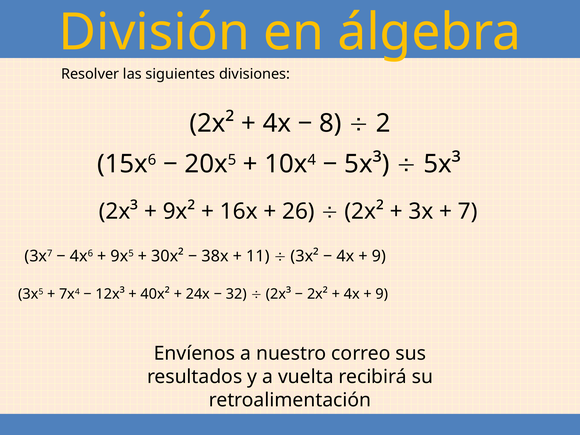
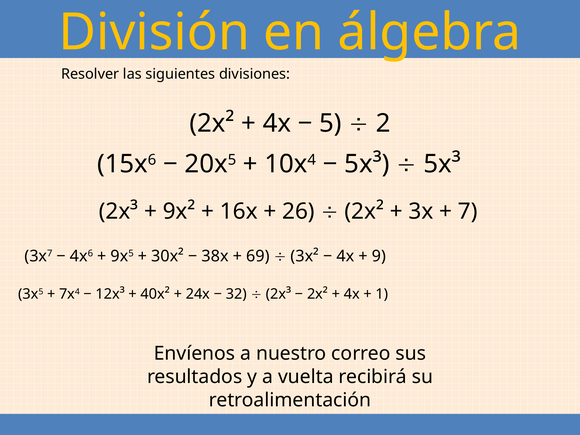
8: 8 -> 5
11: 11 -> 69
9 at (382, 294): 9 -> 1
